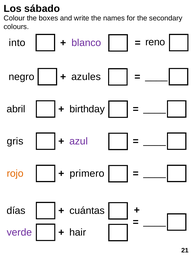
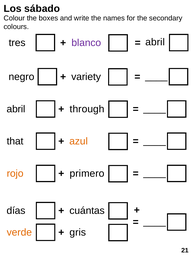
into: into -> tres
reno at (155, 42): reno -> abril
azules: azules -> variety
birthday: birthday -> through
gris: gris -> that
azul colour: purple -> orange
verde colour: purple -> orange
hair: hair -> gris
